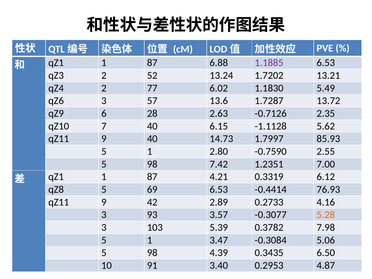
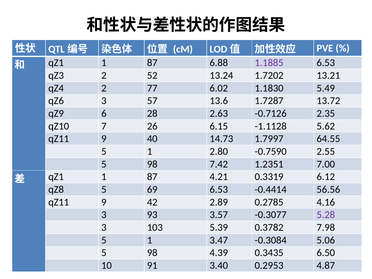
7 40: 40 -> 26
85.93: 85.93 -> 64.55
76.93: 76.93 -> 56.56
0.2733: 0.2733 -> 0.2785
5.28 colour: orange -> purple
